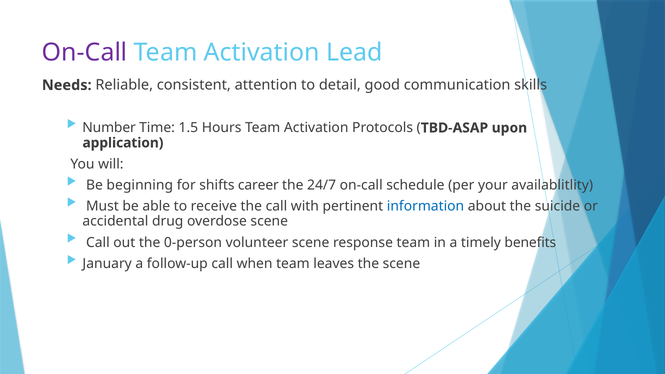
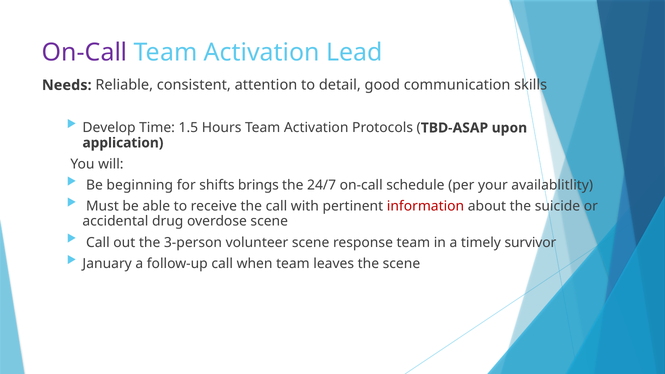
Number: Number -> Develop
career: career -> brings
information colour: blue -> red
0-person: 0-person -> 3-person
benefits: benefits -> survivor
